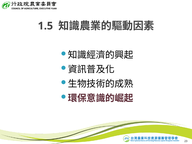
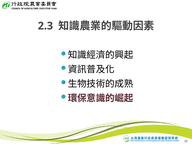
1.5: 1.5 -> 2.3
